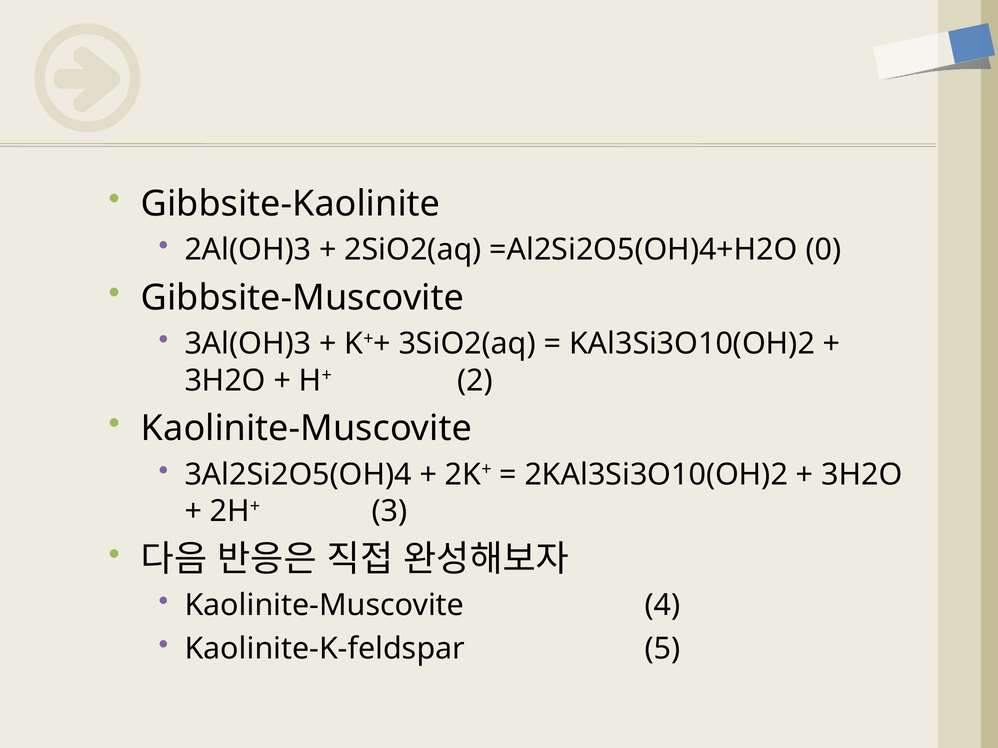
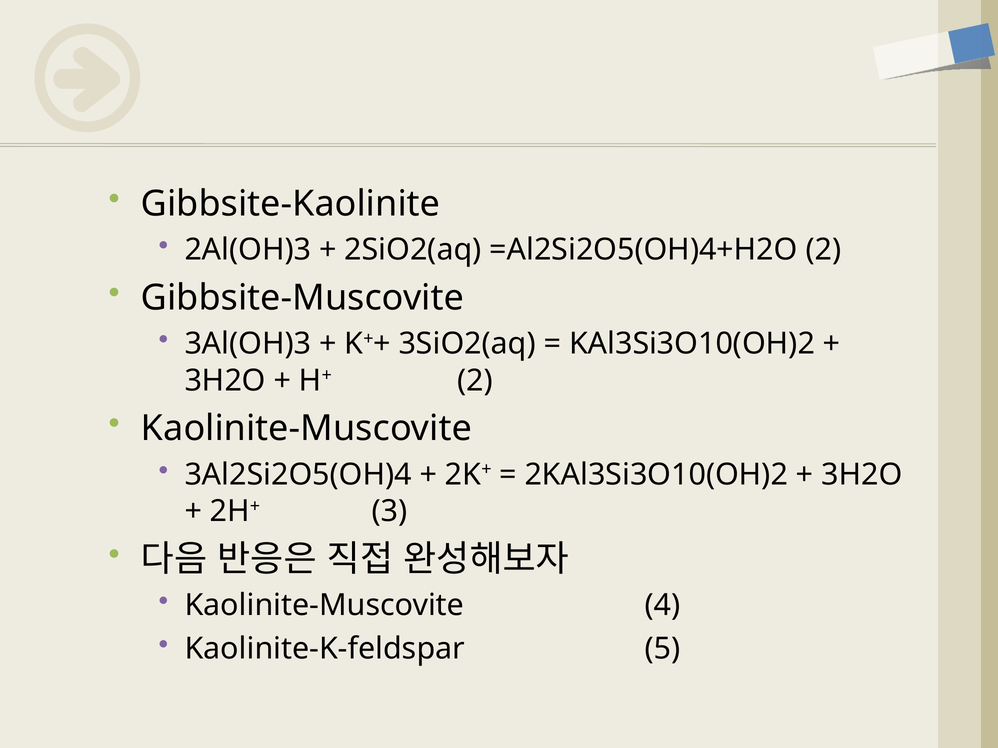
=Al2Si2O5(OH)4+H2O 0: 0 -> 2
